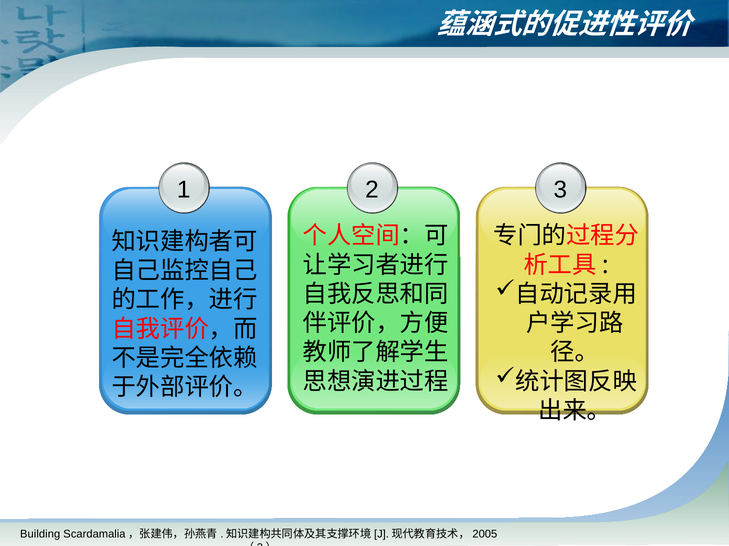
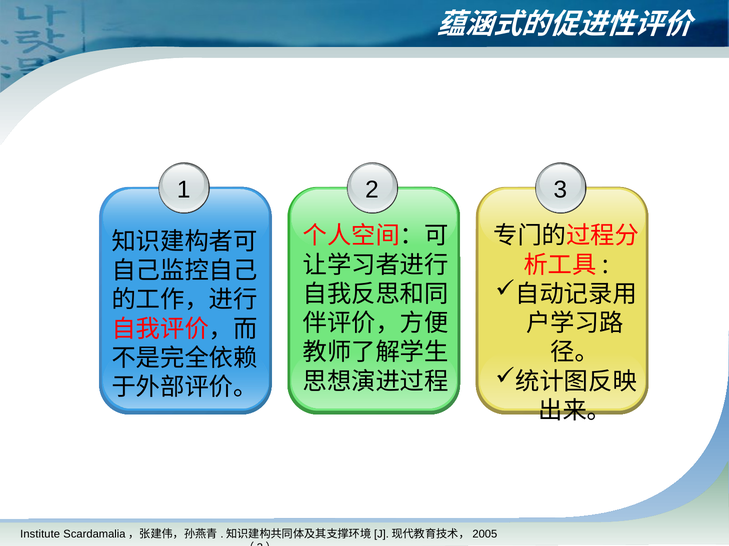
Building: Building -> Institute
